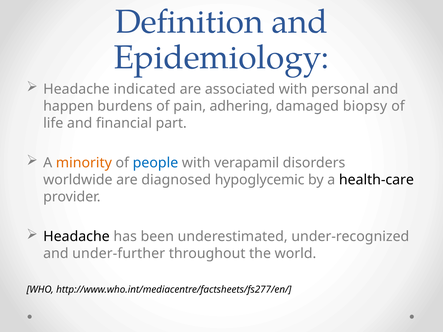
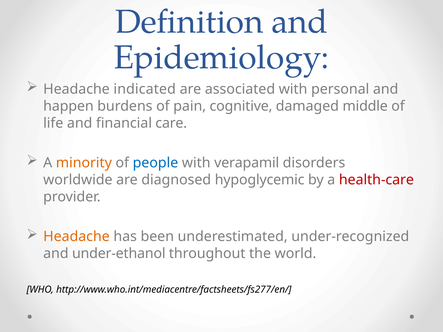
adhering: adhering -> cognitive
biopsy: biopsy -> middle
part: part -> care
health-care colour: black -> red
Headache at (76, 237) colour: black -> orange
under-further: under-further -> under-ethanol
